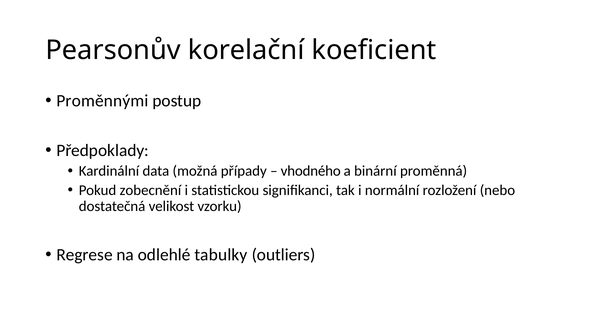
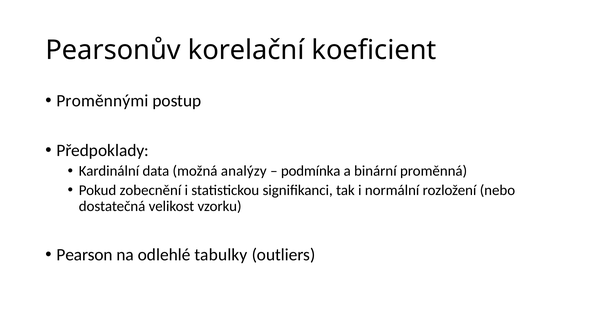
případy: případy -> analýzy
vhodného: vhodného -> podmínka
Regrese: Regrese -> Pearson
